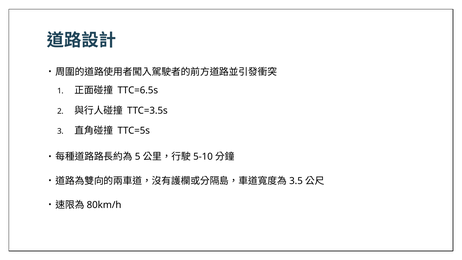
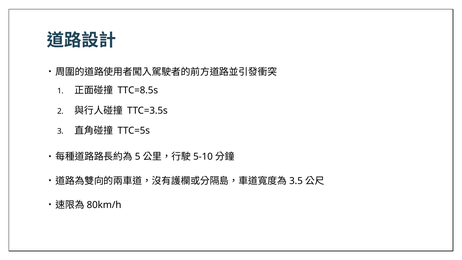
TTC=6.5s: TTC=6.5s -> TTC=8.5s
